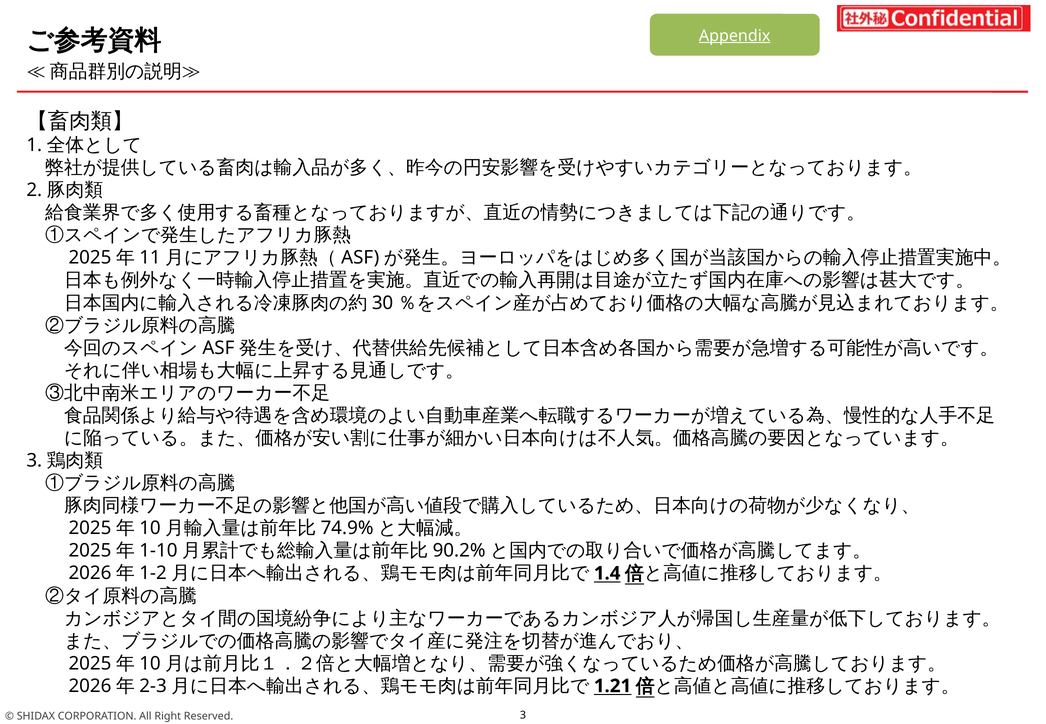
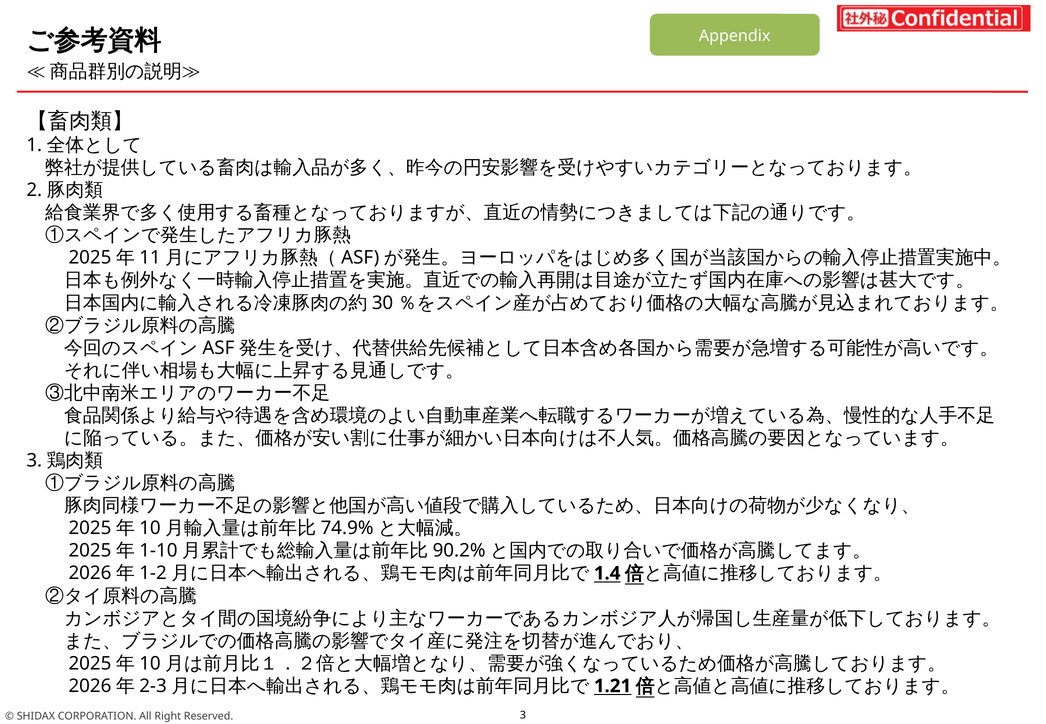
Appendix underline: present -> none
